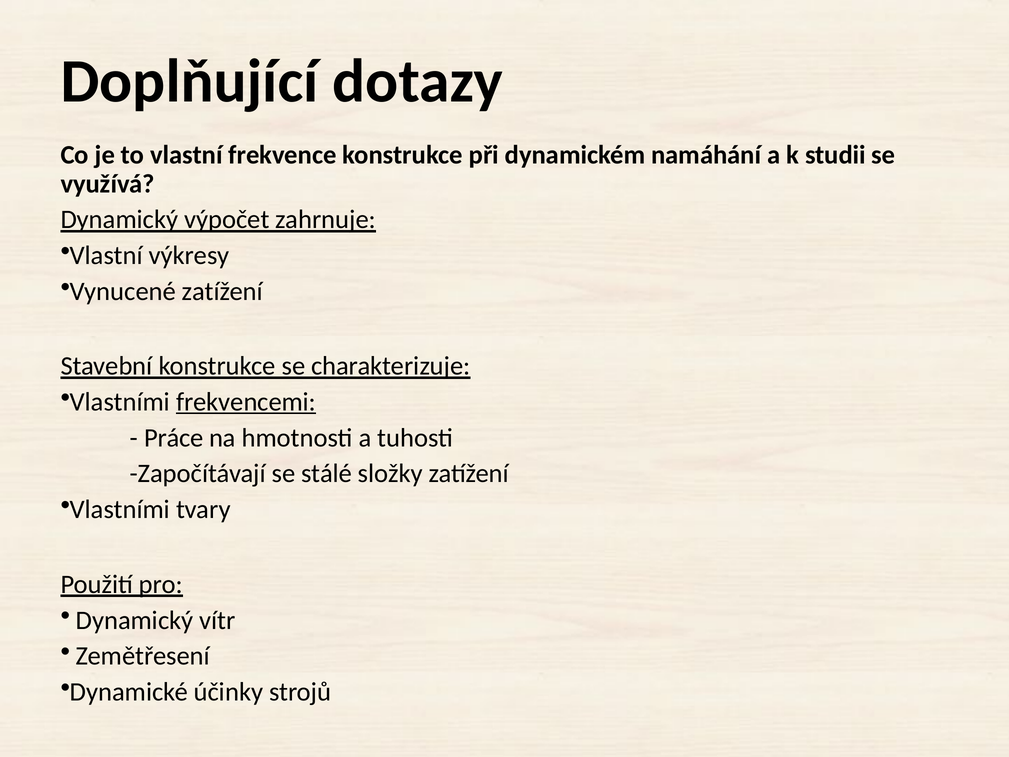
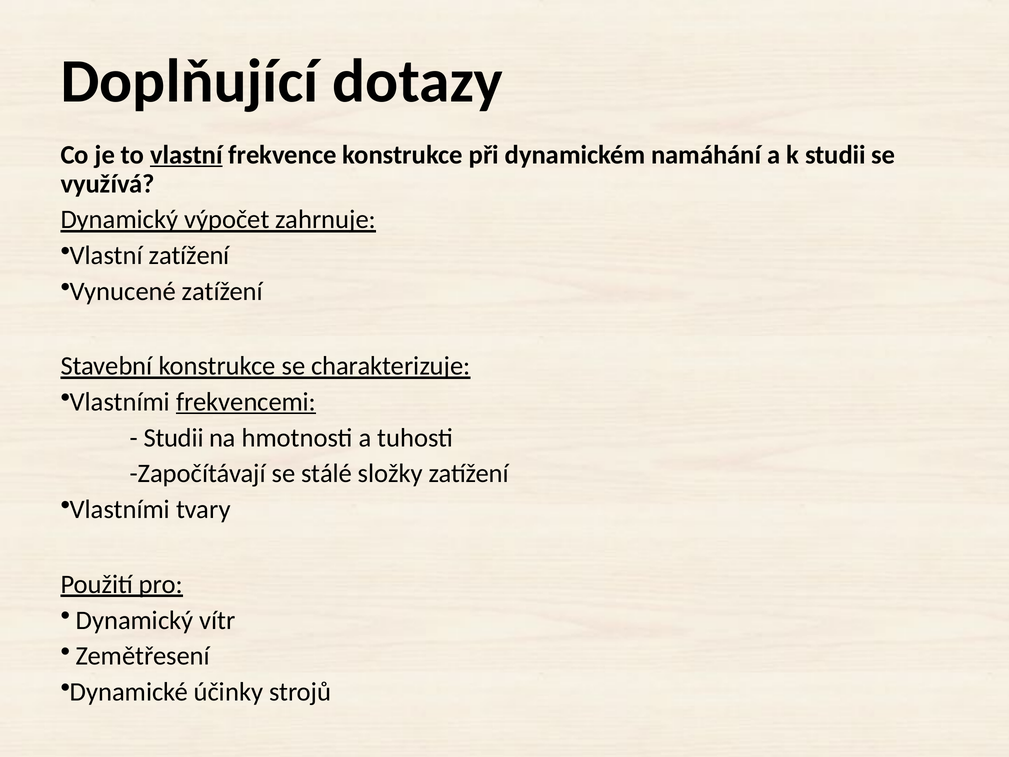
vlastní at (186, 155) underline: none -> present
Vlastní výkresy: výkresy -> zatížení
Práce at (174, 438): Práce -> Studii
